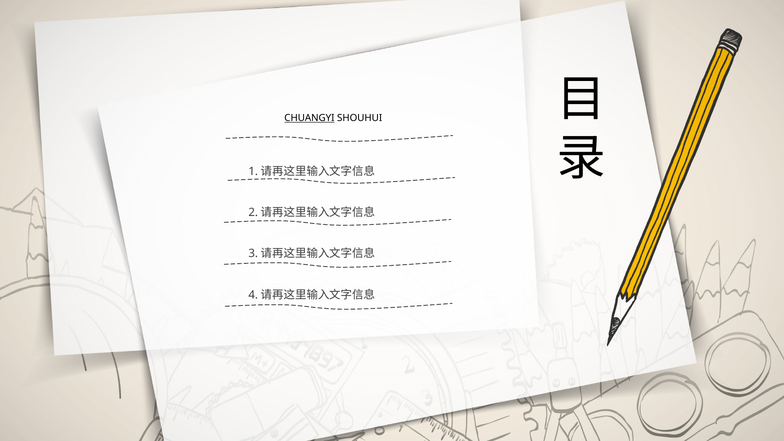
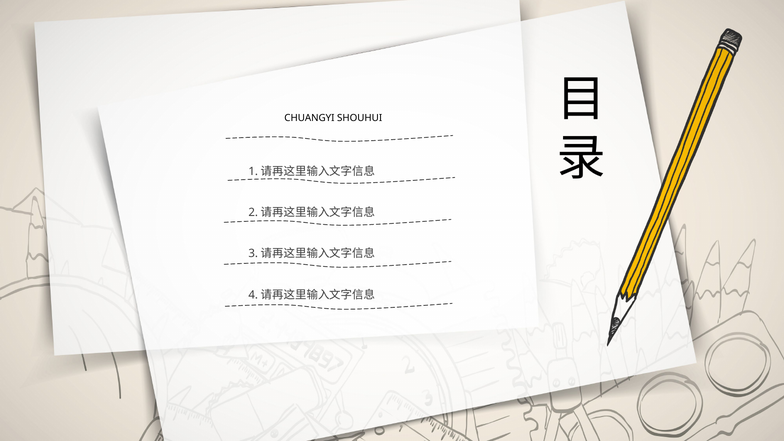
CHUANGYI underline: present -> none
